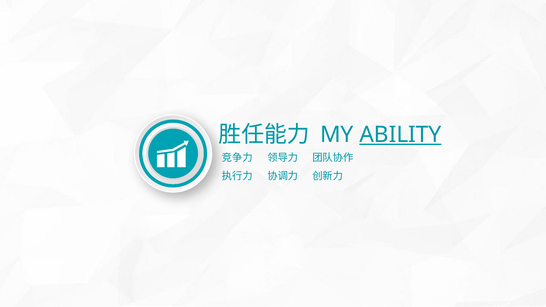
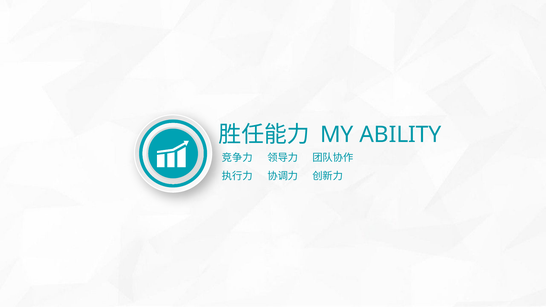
ABILITY underline: present -> none
